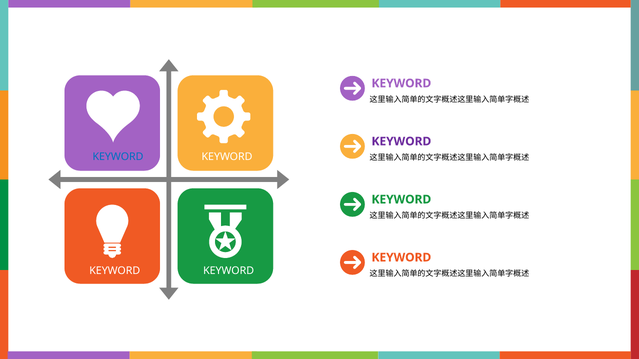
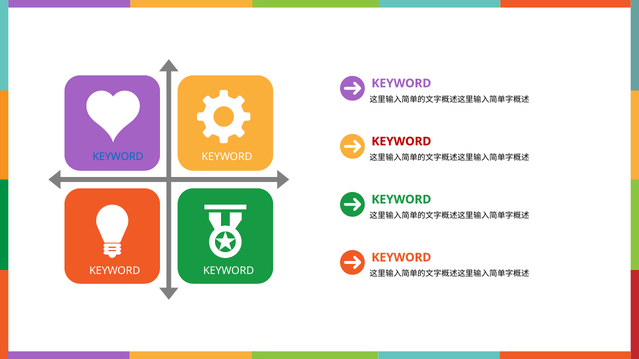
KEYWORD at (401, 142) colour: purple -> red
